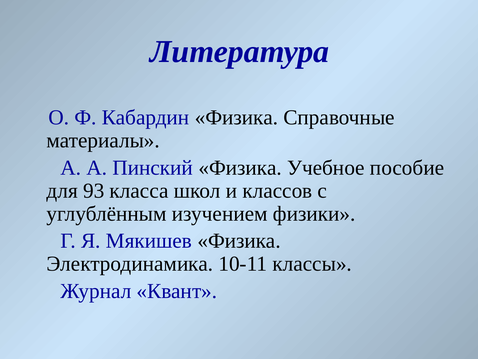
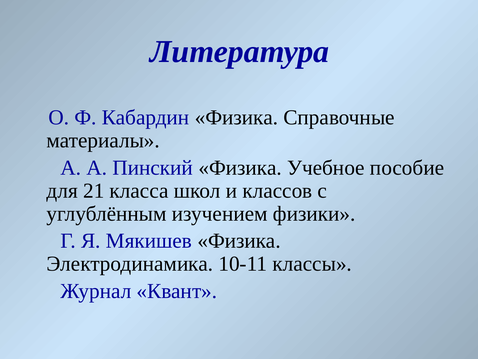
93: 93 -> 21
